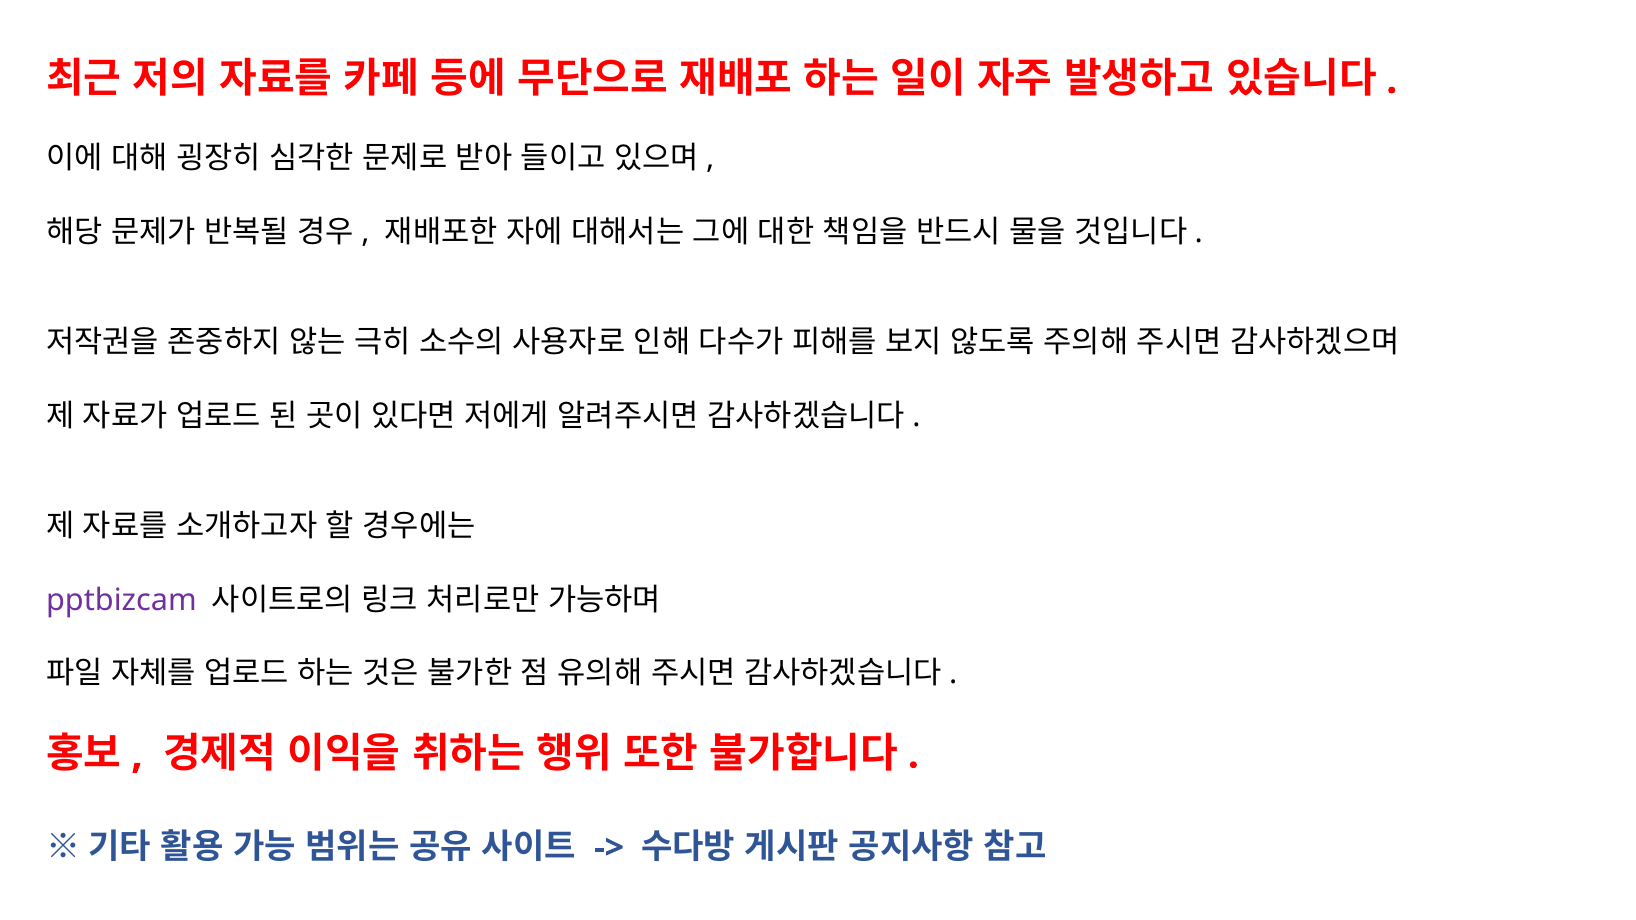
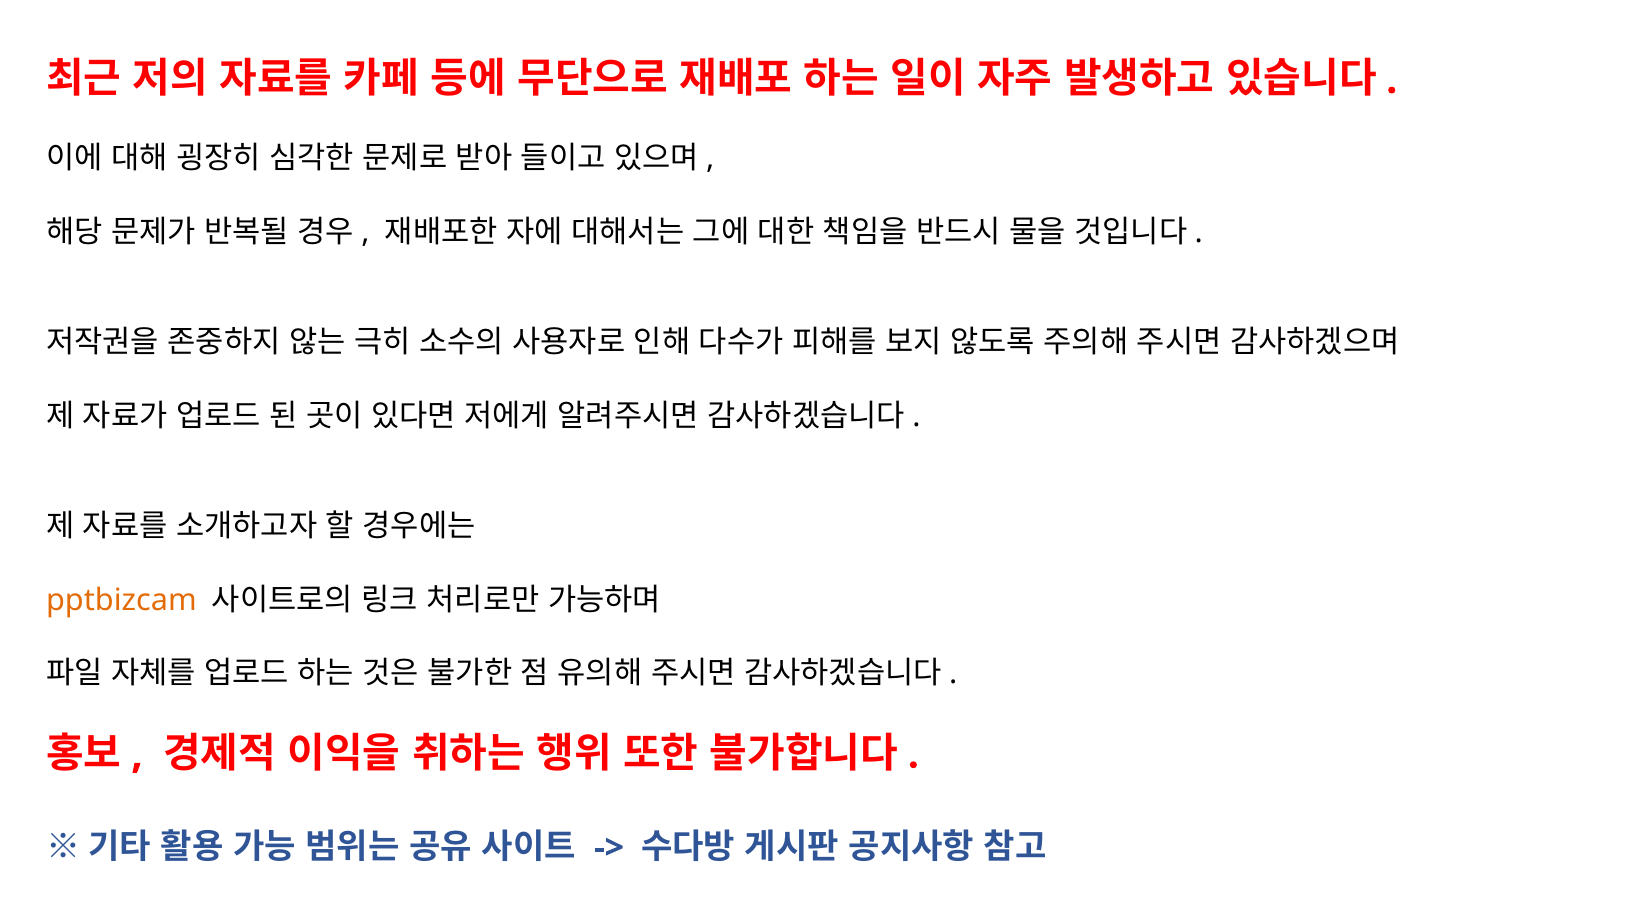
pptbizcam colour: purple -> orange
